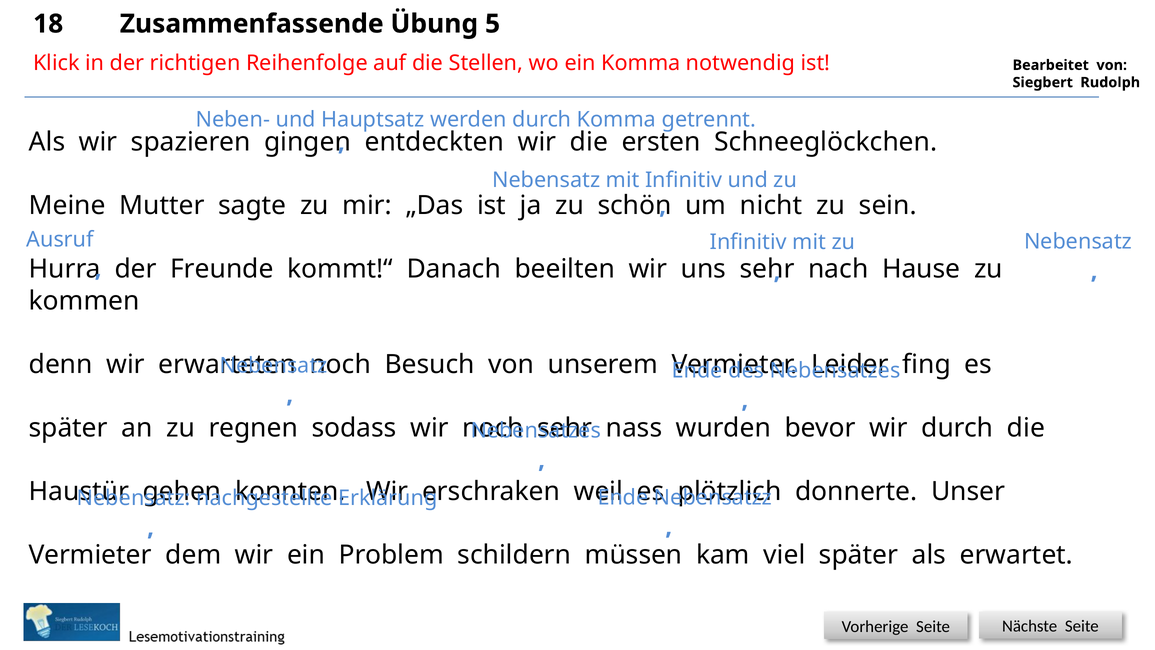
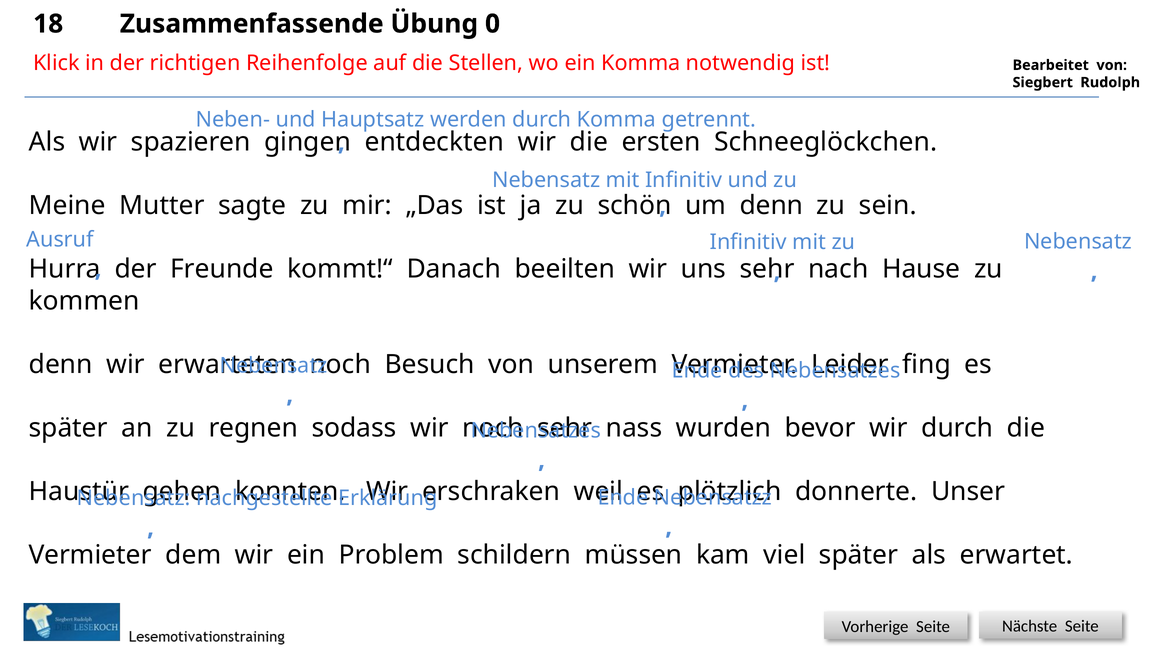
5: 5 -> 0
um nicht: nicht -> denn
